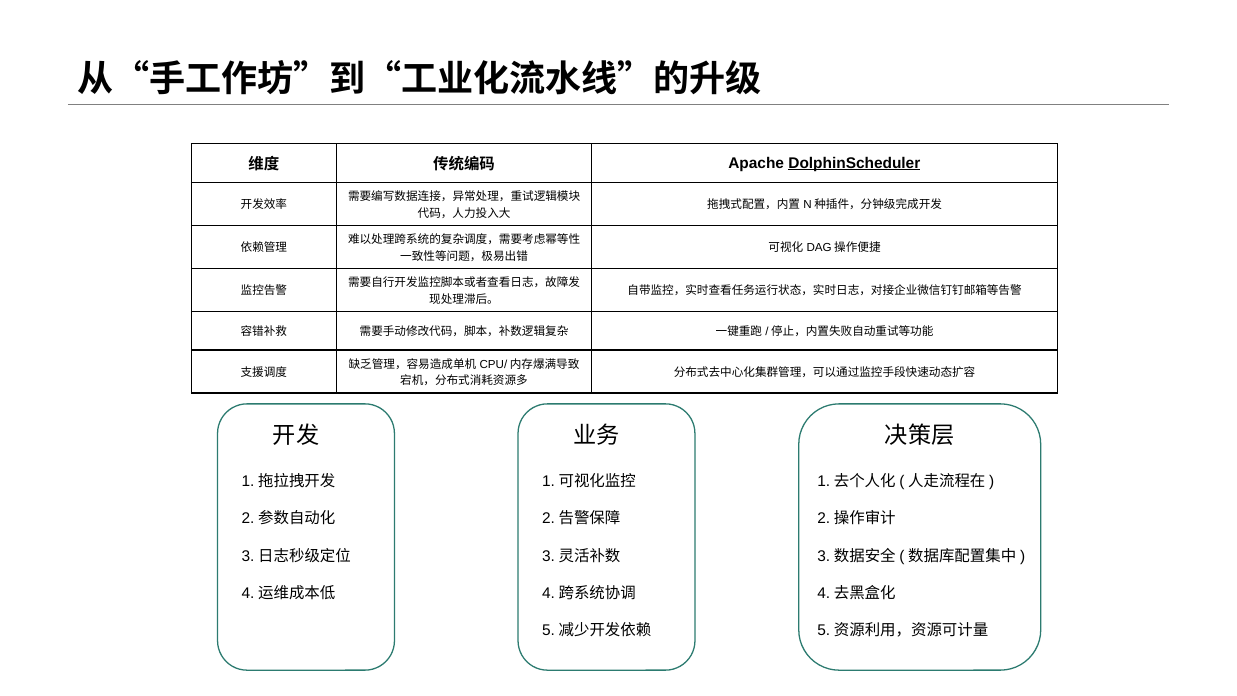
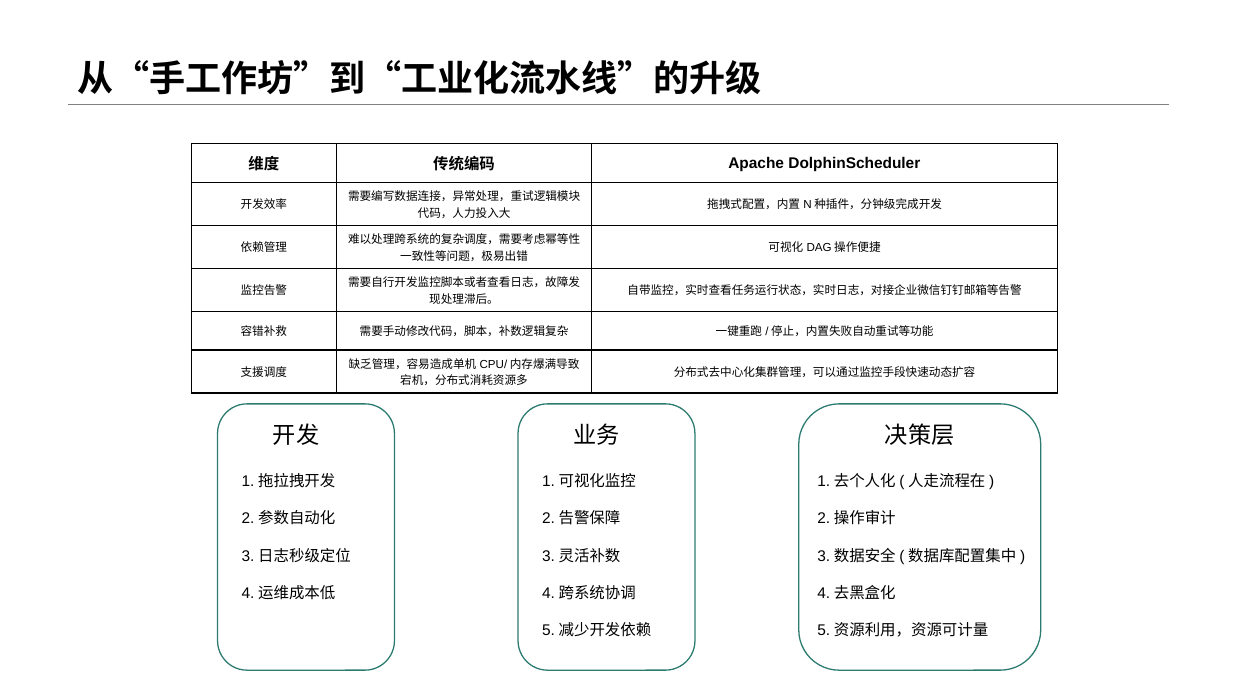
DolphinScheduler underline: present -> none
